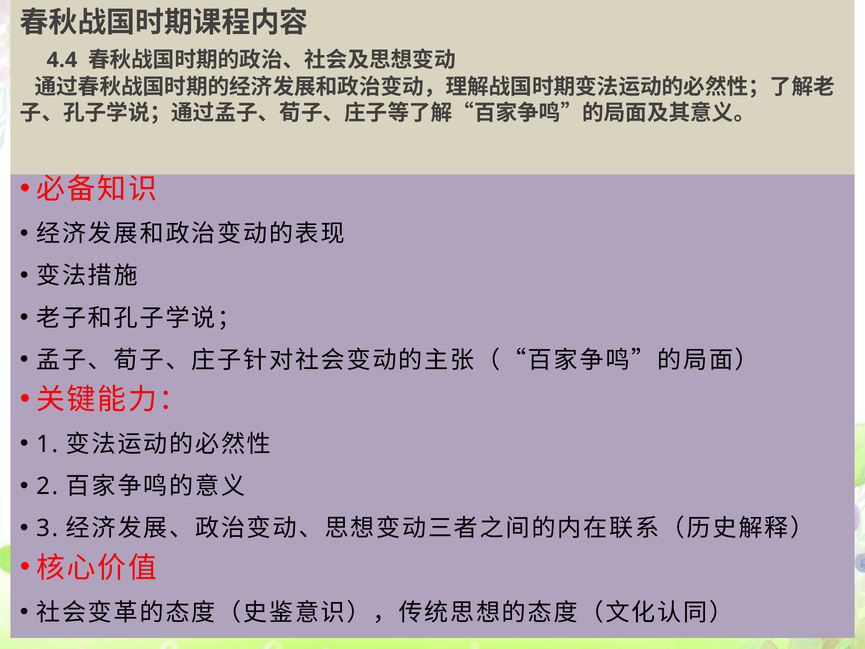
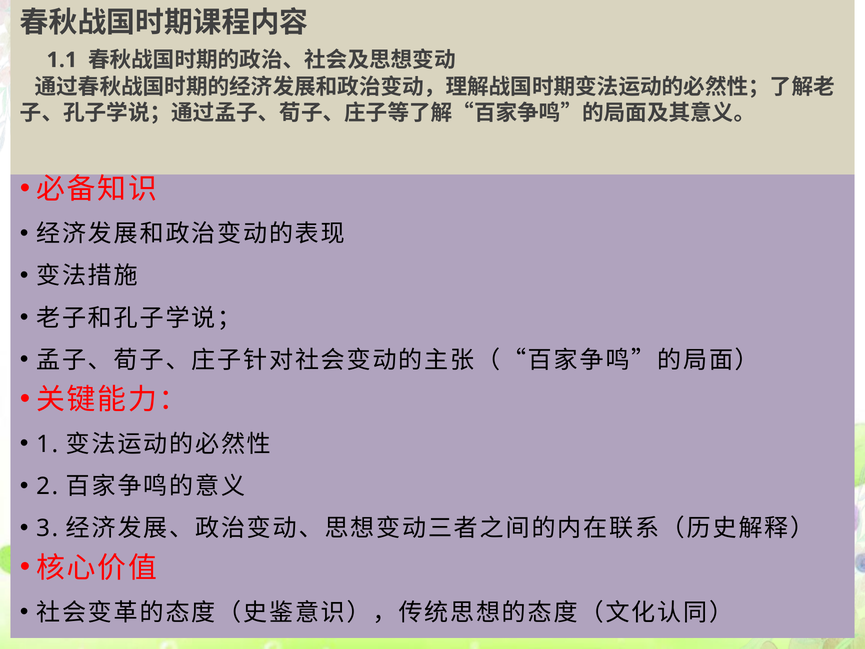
4.4: 4.4 -> 1.1
